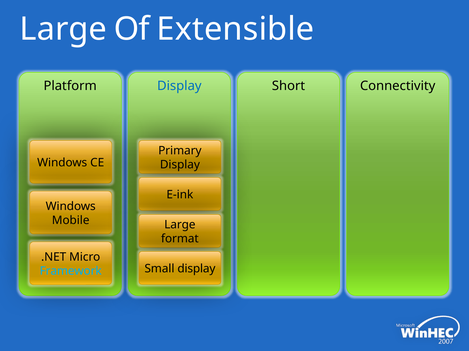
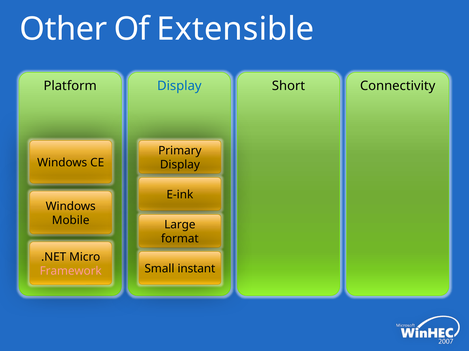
Large at (63, 29): Large -> Other
Small display: display -> instant
Framework colour: light blue -> pink
